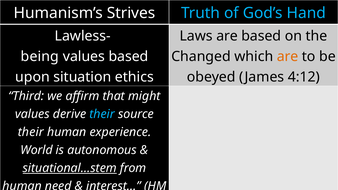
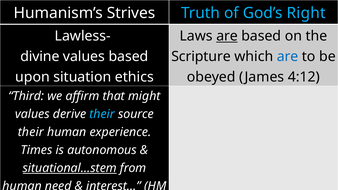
Hand: Hand -> Right
are at (227, 36) underline: none -> present
being: being -> divine
Changed: Changed -> Scripture
are at (288, 57) colour: orange -> blue
World: World -> Times
